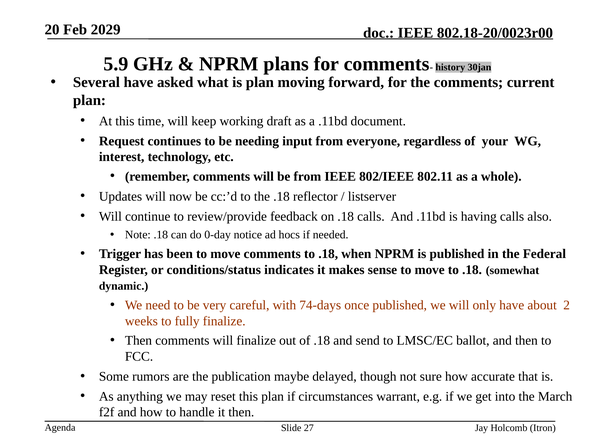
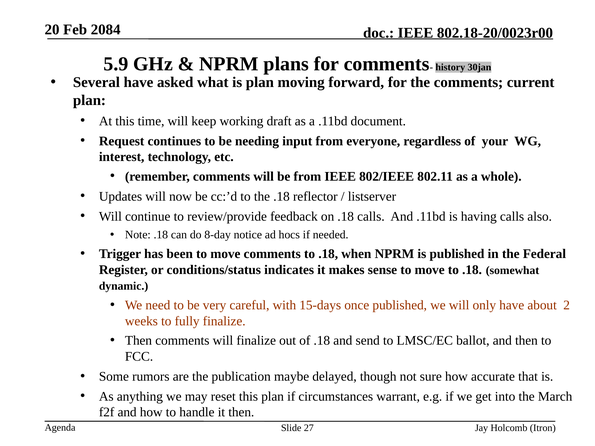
2029: 2029 -> 2084
0-day: 0-day -> 8-day
74-days: 74-days -> 15-days
